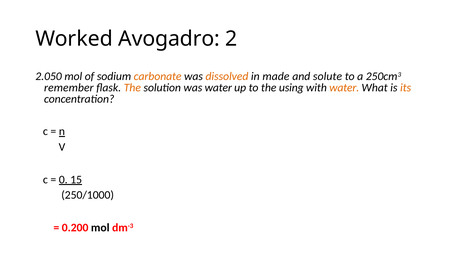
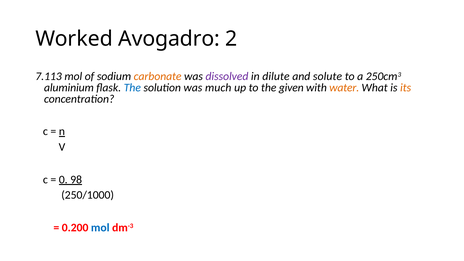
2.050: 2.050 -> 7.113
dissolved colour: orange -> purple
made: made -> dilute
remember: remember -> aluminium
The at (132, 88) colour: orange -> blue
was water: water -> much
using: using -> given
15: 15 -> 98
mol at (100, 228) colour: black -> blue
